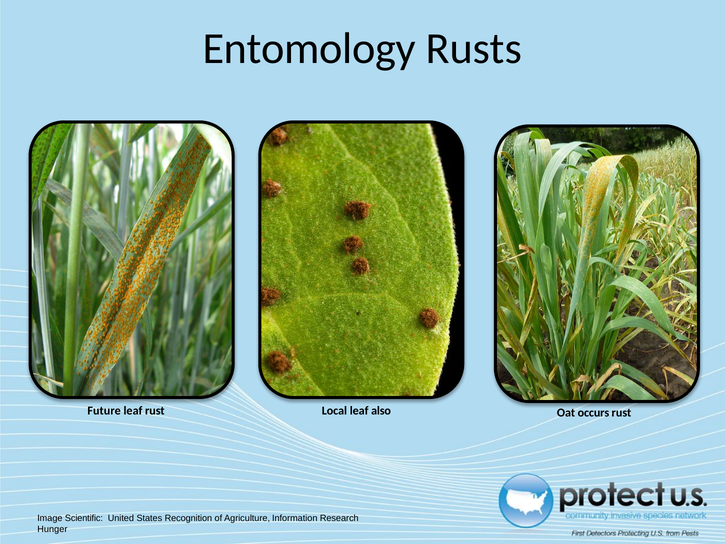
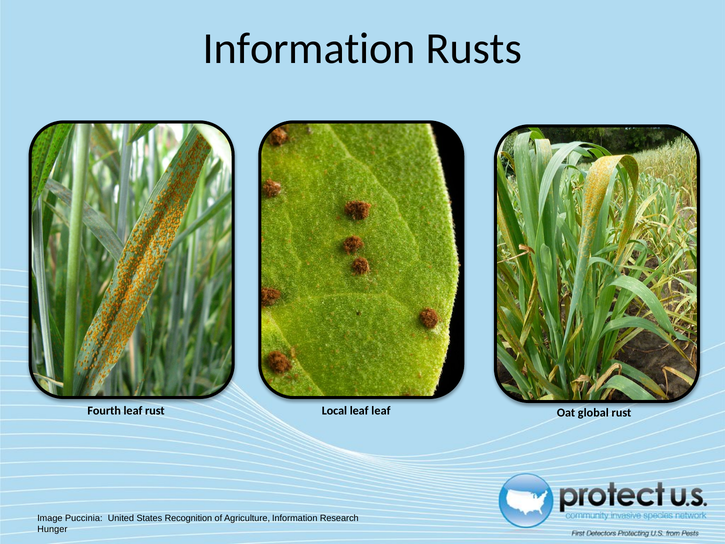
Entomology at (309, 48): Entomology -> Information
Future: Future -> Fourth
leaf also: also -> leaf
occurs: occurs -> global
Scientific: Scientific -> Puccinia
